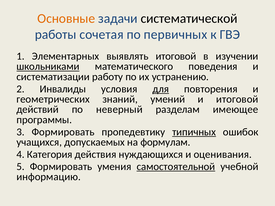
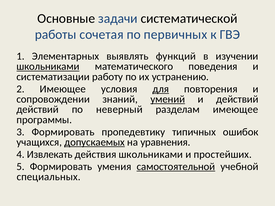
Основные colour: orange -> black
выявлять итоговой: итоговой -> функций
2 Инвалиды: Инвалиды -> Имеющее
геометрических: геометрических -> сопровождении
умений underline: none -> present
и итоговой: итоговой -> действий
типичных underline: present -> none
допускаемых underline: none -> present
формулам: формулам -> уравнения
Категория: Категория -> Извлекать
действия нуждающихся: нуждающихся -> школьниками
оценивания: оценивания -> простейших
информацию: информацию -> специальных
